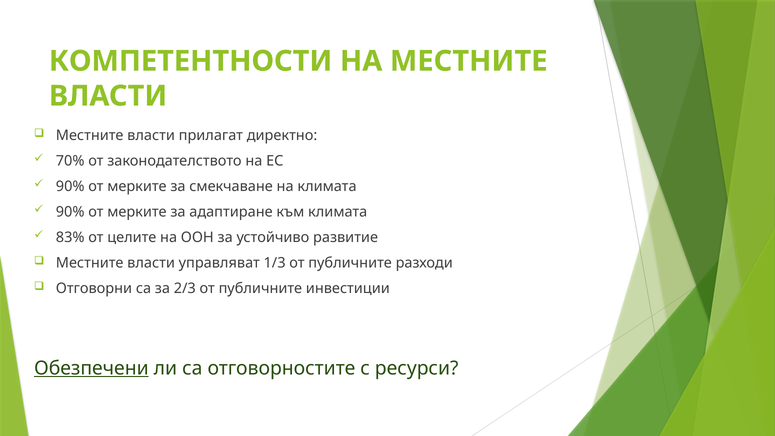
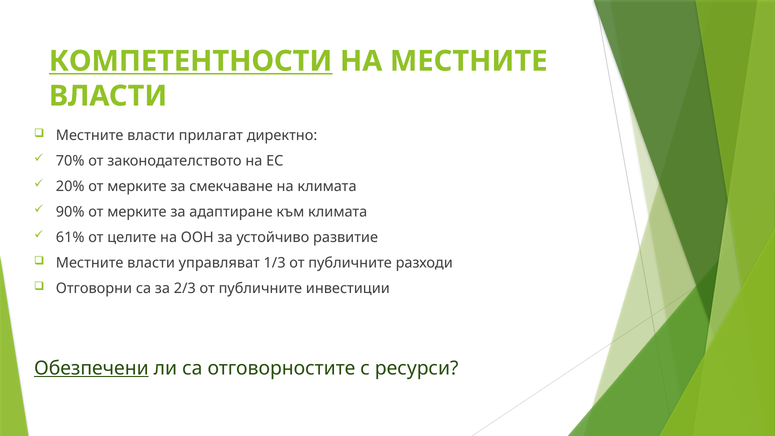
КОМПЕТЕНТНОСТИ underline: none -> present
90% at (70, 186): 90% -> 20%
83%: 83% -> 61%
